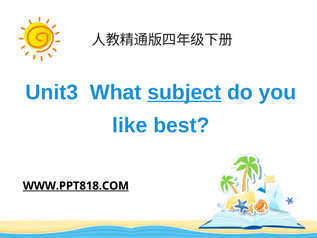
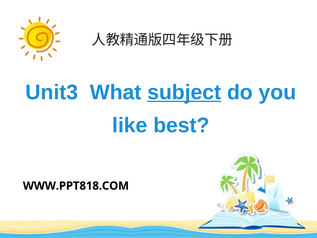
WWW.PPT818.COM underline: present -> none
